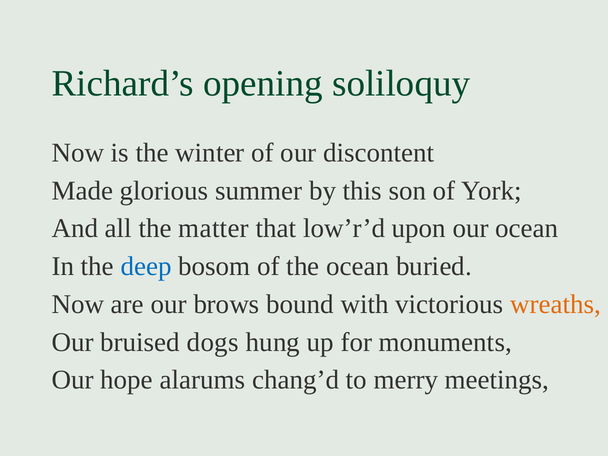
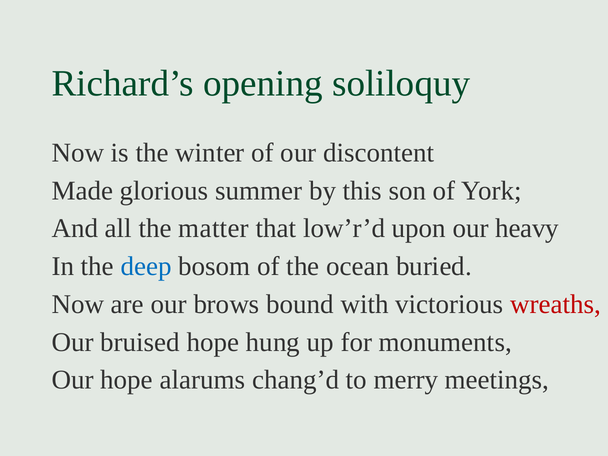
our ocean: ocean -> heavy
wreaths colour: orange -> red
bruised dogs: dogs -> hope
